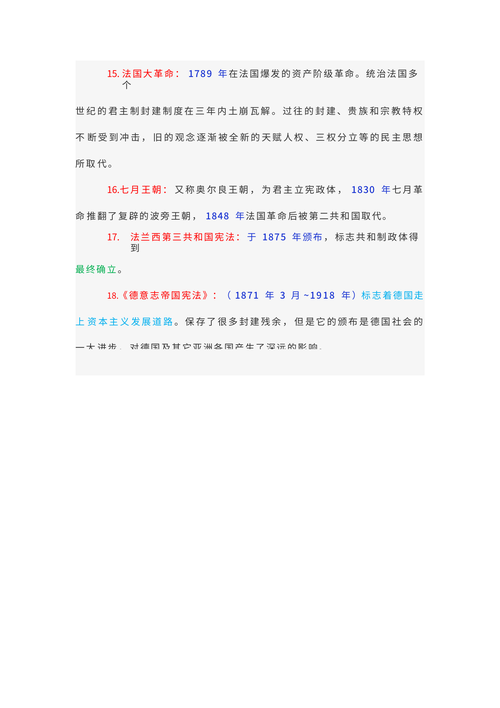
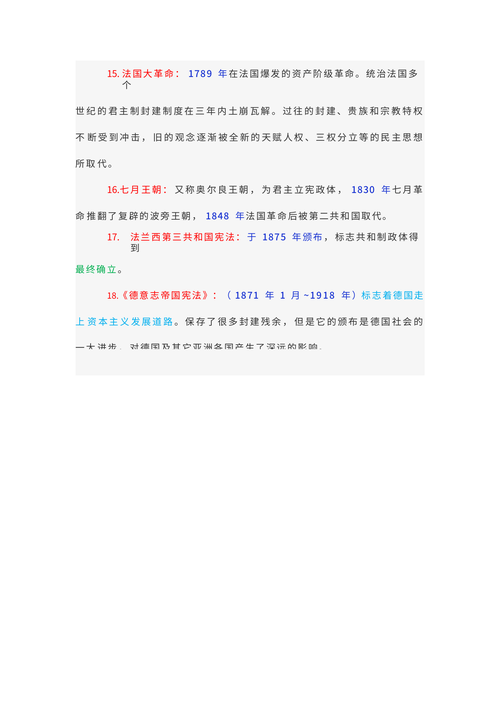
3: 3 -> 1
